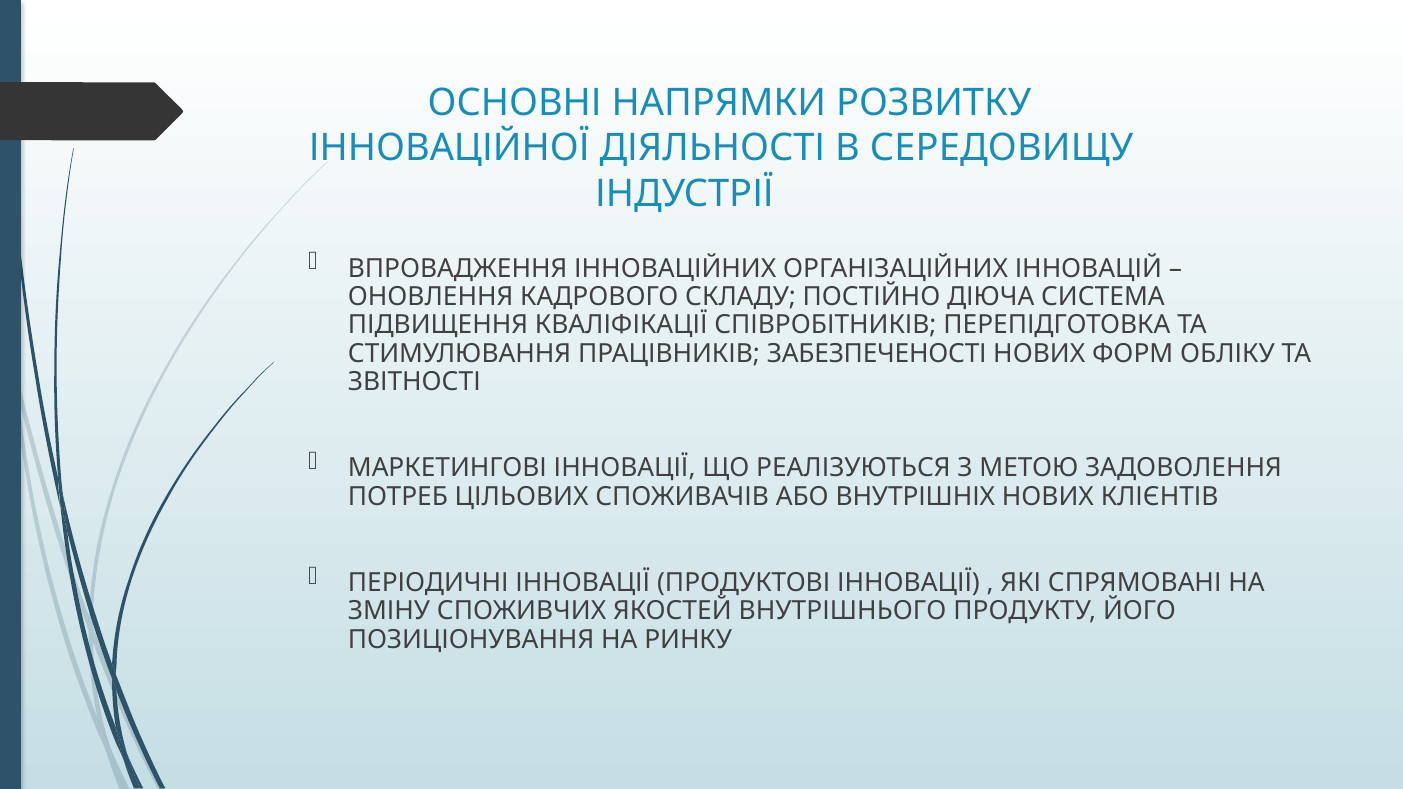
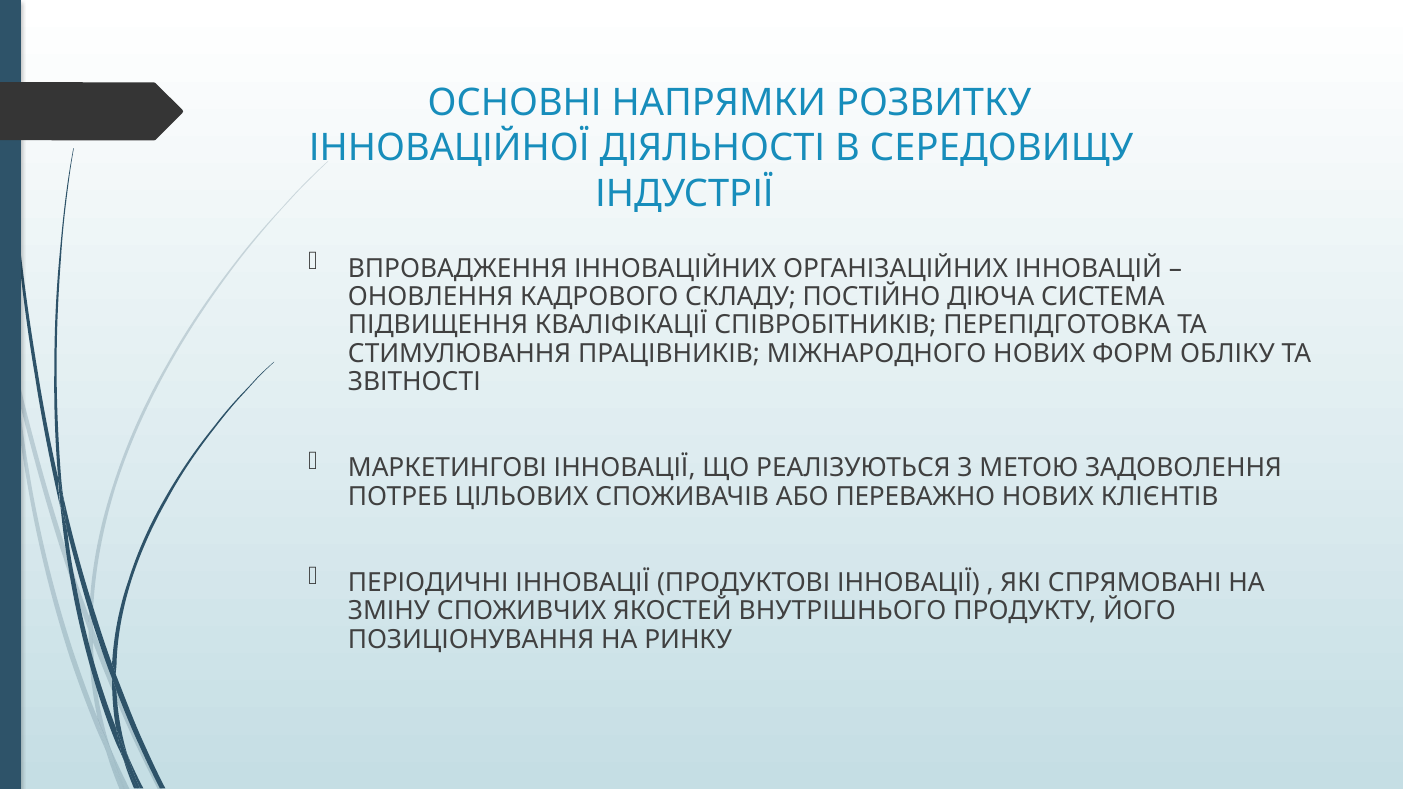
ЗАБЕЗПЕЧЕНОСТІ: ЗАБЕЗПЕЧЕНОСТІ -> МІЖНАРОДНОГО
ВНУТРІШНІХ: ВНУТРІШНІХ -> ПЕРЕВАЖНО
